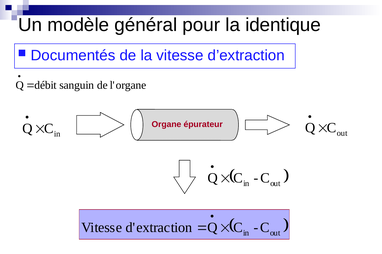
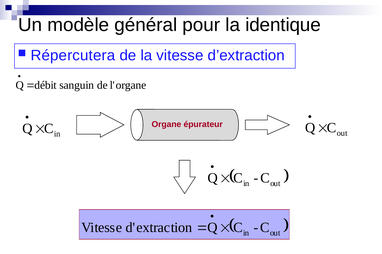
Documentés: Documentés -> Répercutera
